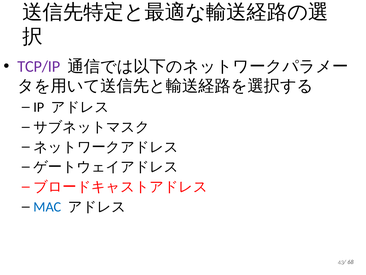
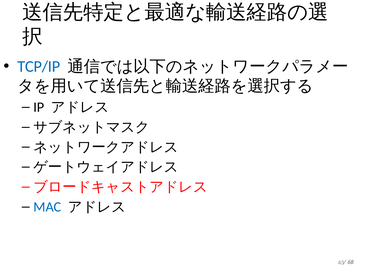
TCP/IP colour: purple -> blue
